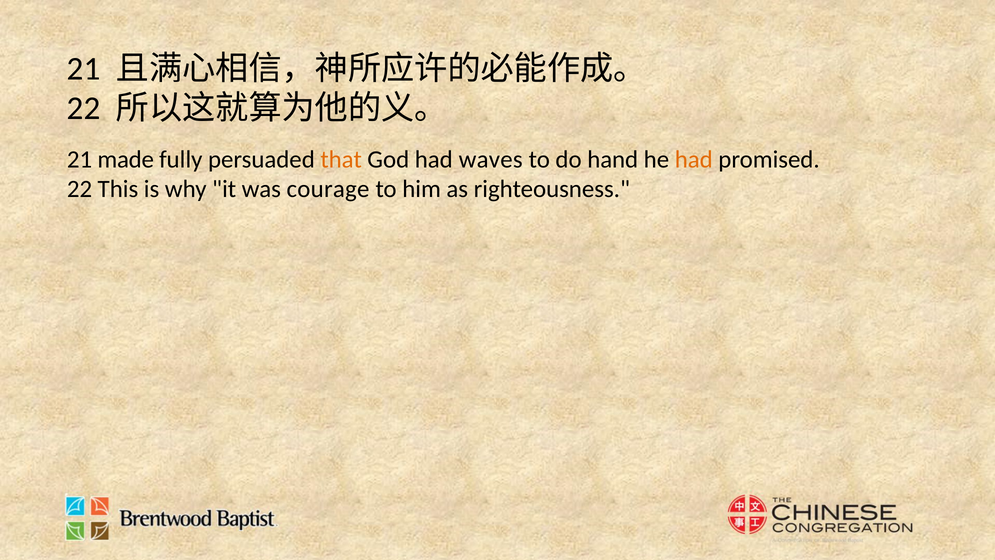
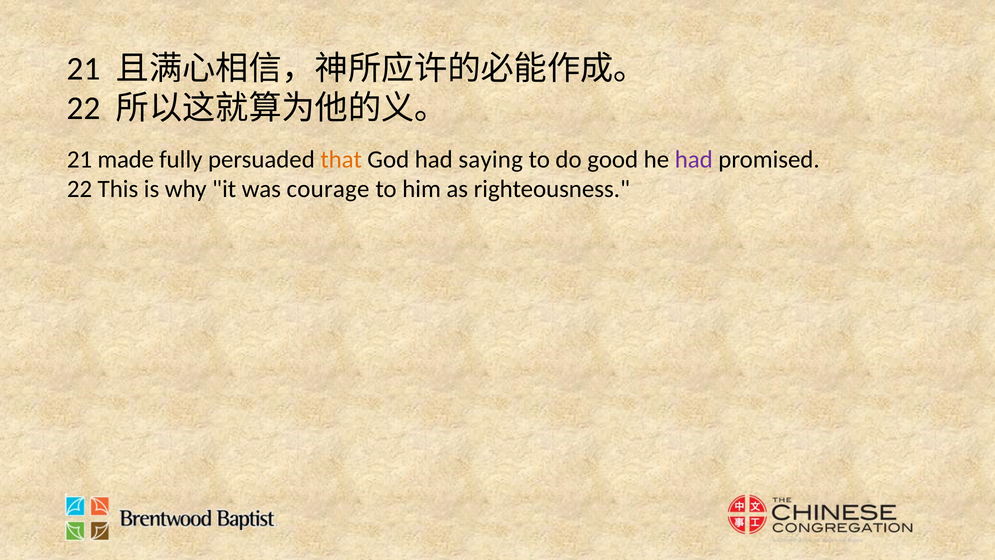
waves: waves -> saying
hand: hand -> good
had at (694, 159) colour: orange -> purple
